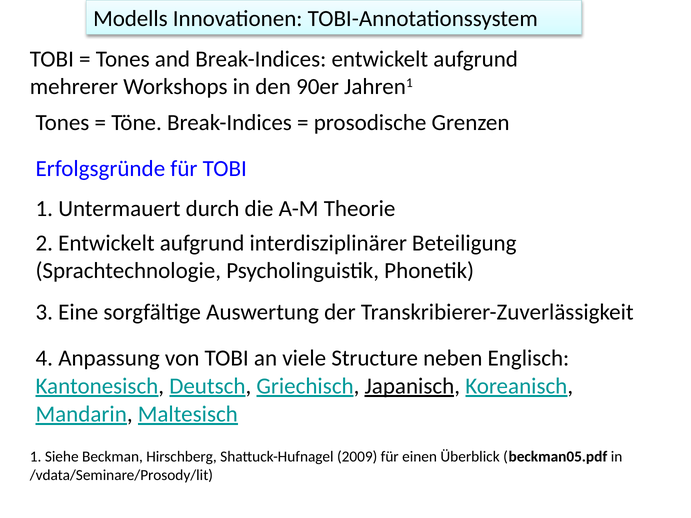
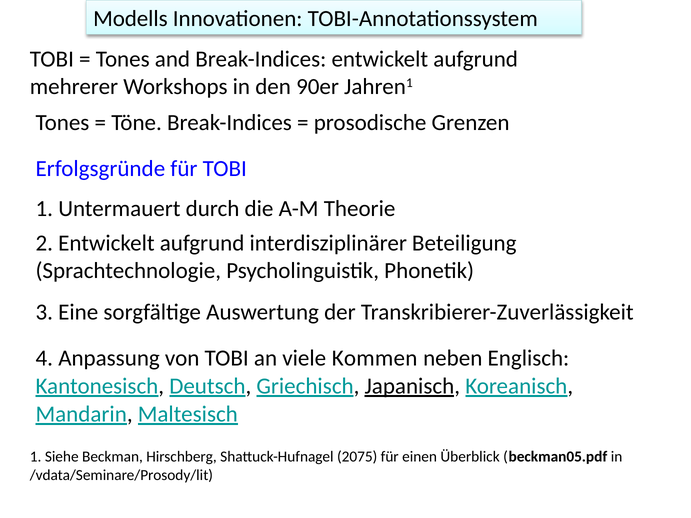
Structure: Structure -> Kommen
2009: 2009 -> 2075
